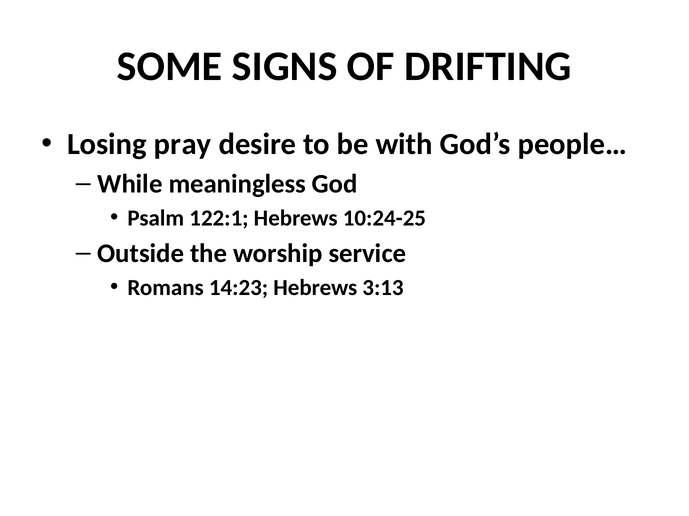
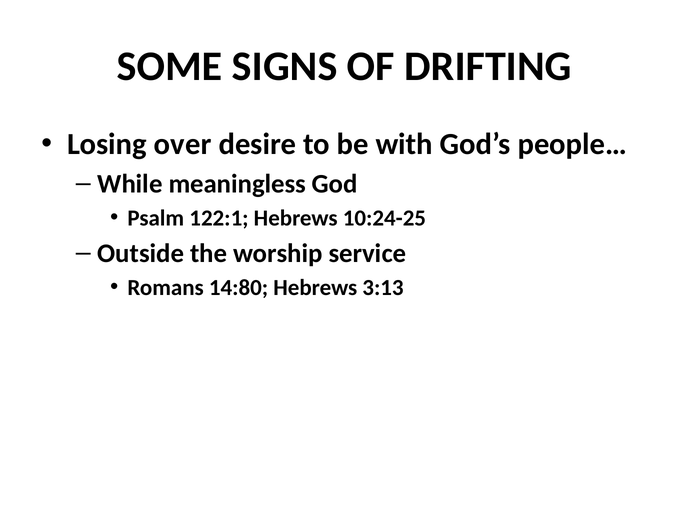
pray: pray -> over
14:23: 14:23 -> 14:80
